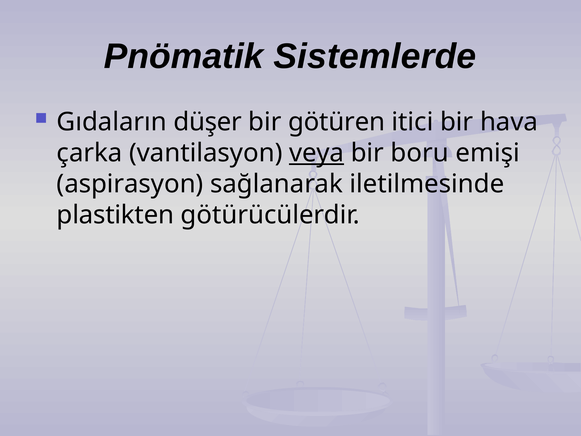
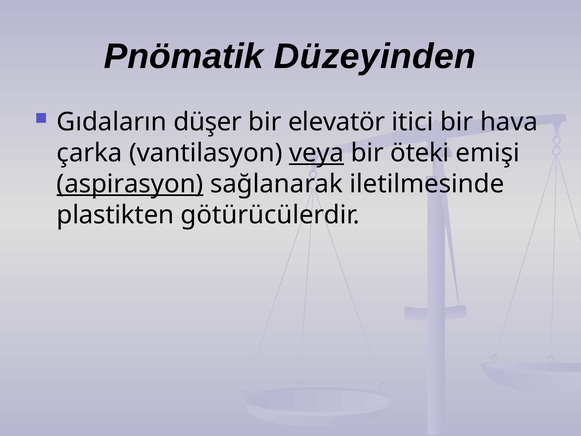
Sistemlerde: Sistemlerde -> Düzeyinden
götüren: götüren -> elevatör
boru: boru -> öteki
aspirasyon underline: none -> present
